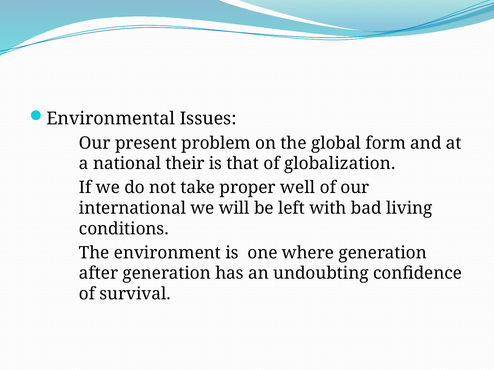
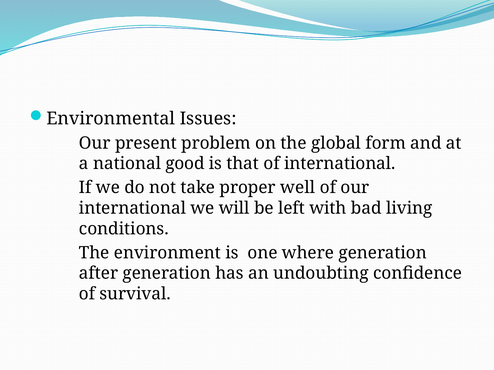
their: their -> good
of globalization: globalization -> international
